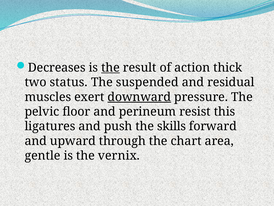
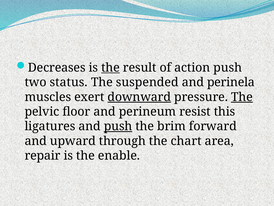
action thick: thick -> push
residual: residual -> perinela
The at (242, 97) underline: none -> present
push at (118, 126) underline: none -> present
skills: skills -> brim
gentle: gentle -> repair
vernix: vernix -> enable
